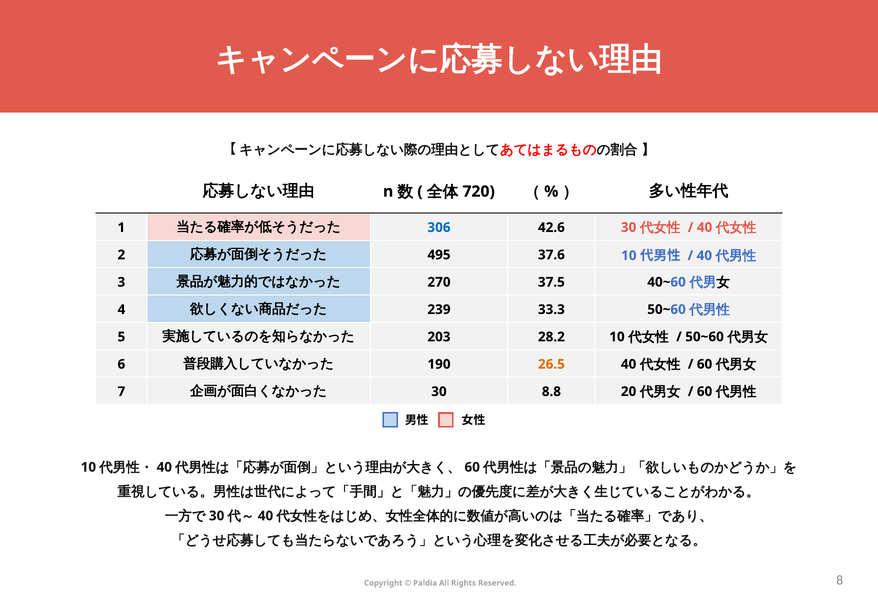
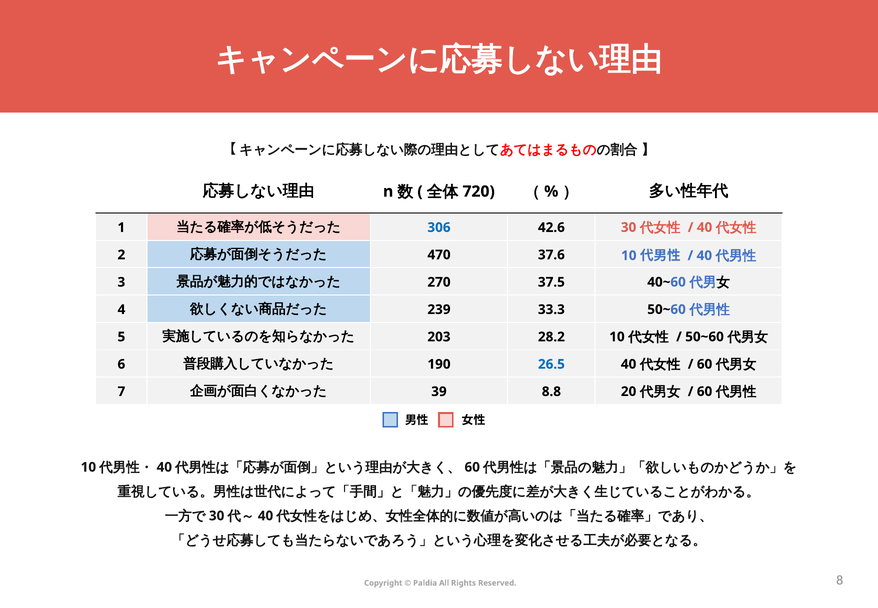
495: 495 -> 470
26.5 colour: orange -> blue
30 at (439, 391): 30 -> 39
